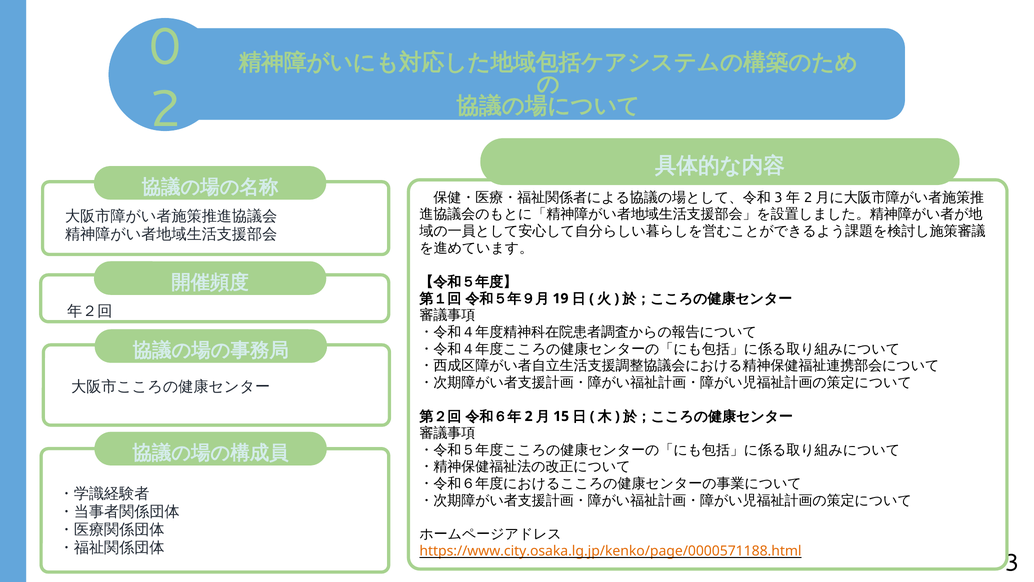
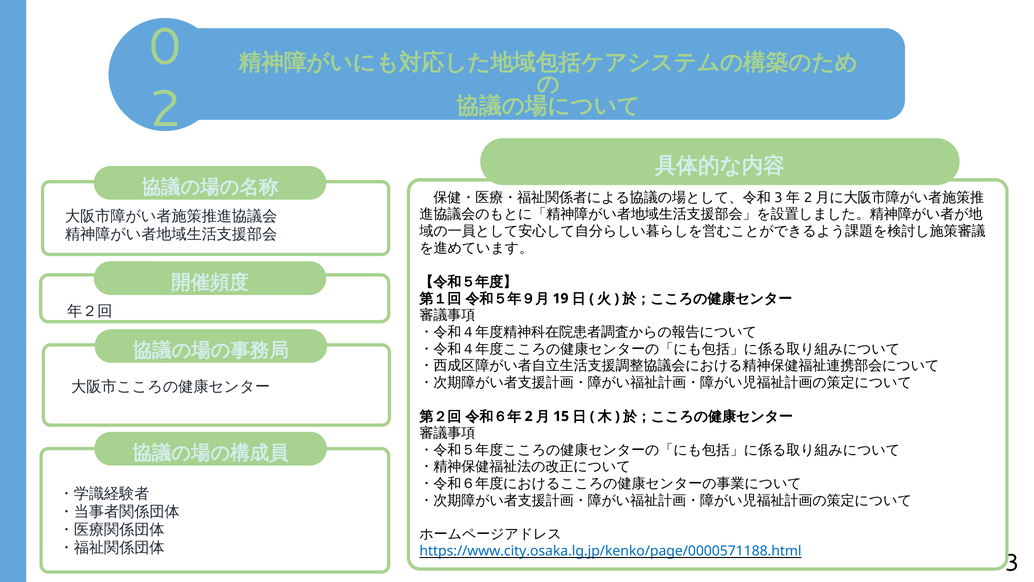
https://www.city.osaka.lg.jp/kenko/page/0000571188.html colour: orange -> blue
